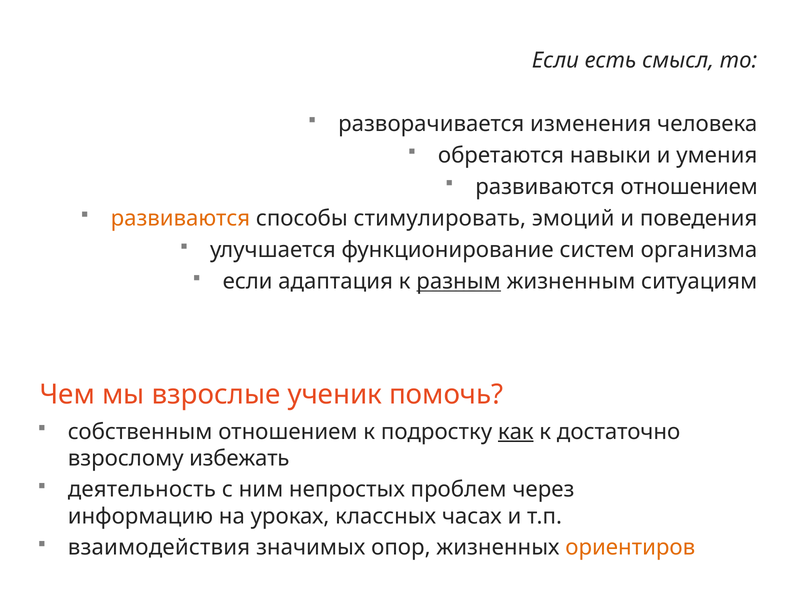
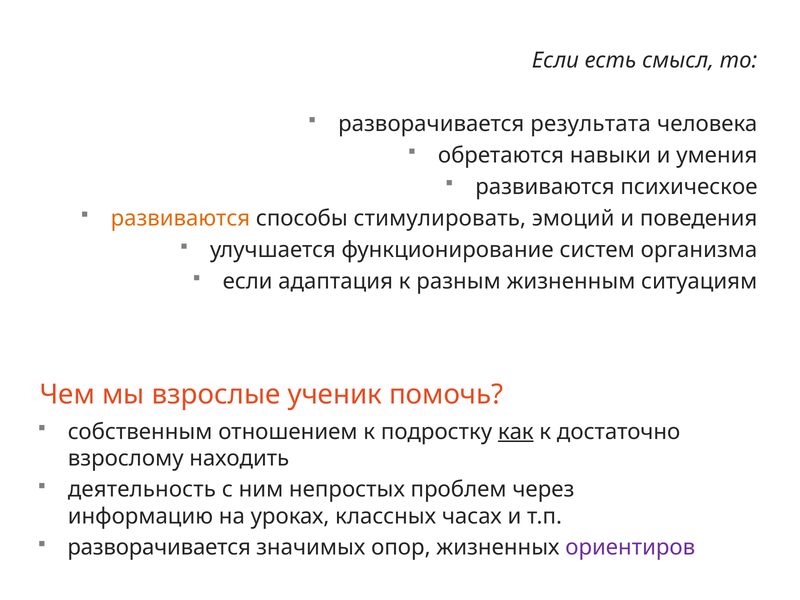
изменения: изменения -> результата
развиваются отношением: отношением -> психическое
разным underline: present -> none
избежать: избежать -> находить
взаимодействия at (159, 547): взаимодействия -> разворачивается
ориентиров colour: orange -> purple
